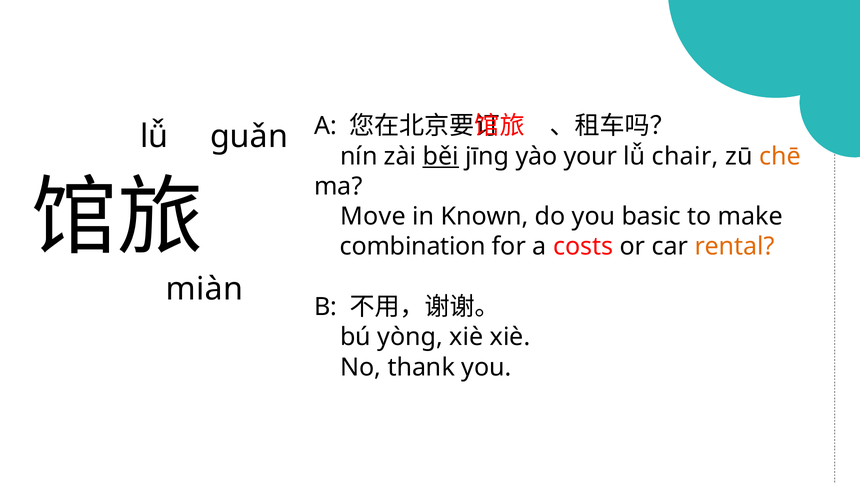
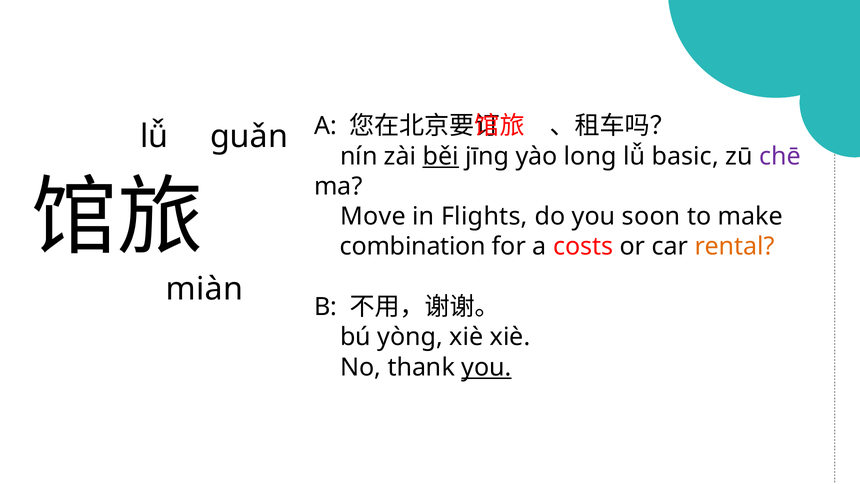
your: your -> long
chair: chair -> basic
chē colour: orange -> purple
Known: Known -> Flights
basic: basic -> soon
you at (486, 367) underline: none -> present
